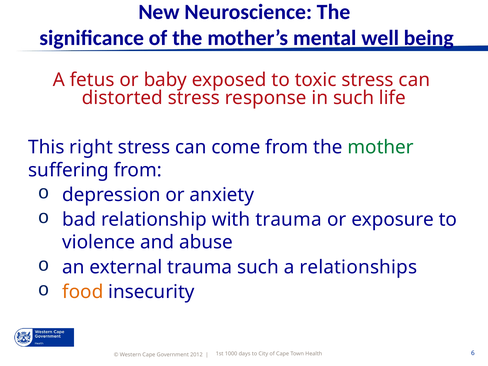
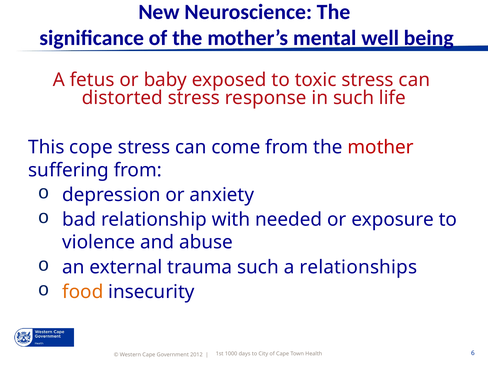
right: right -> cope
mother colour: green -> red
with trauma: trauma -> needed
